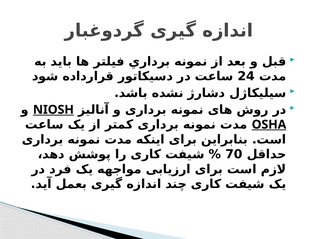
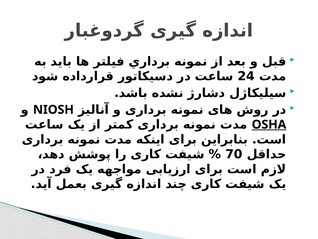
NIOSH underline: present -> none
